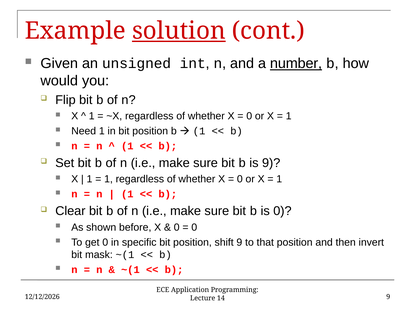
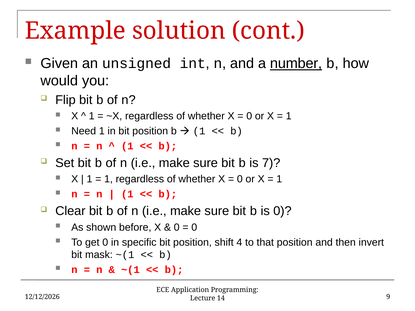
solution underline: present -> none
is 9: 9 -> 7
shift 9: 9 -> 4
